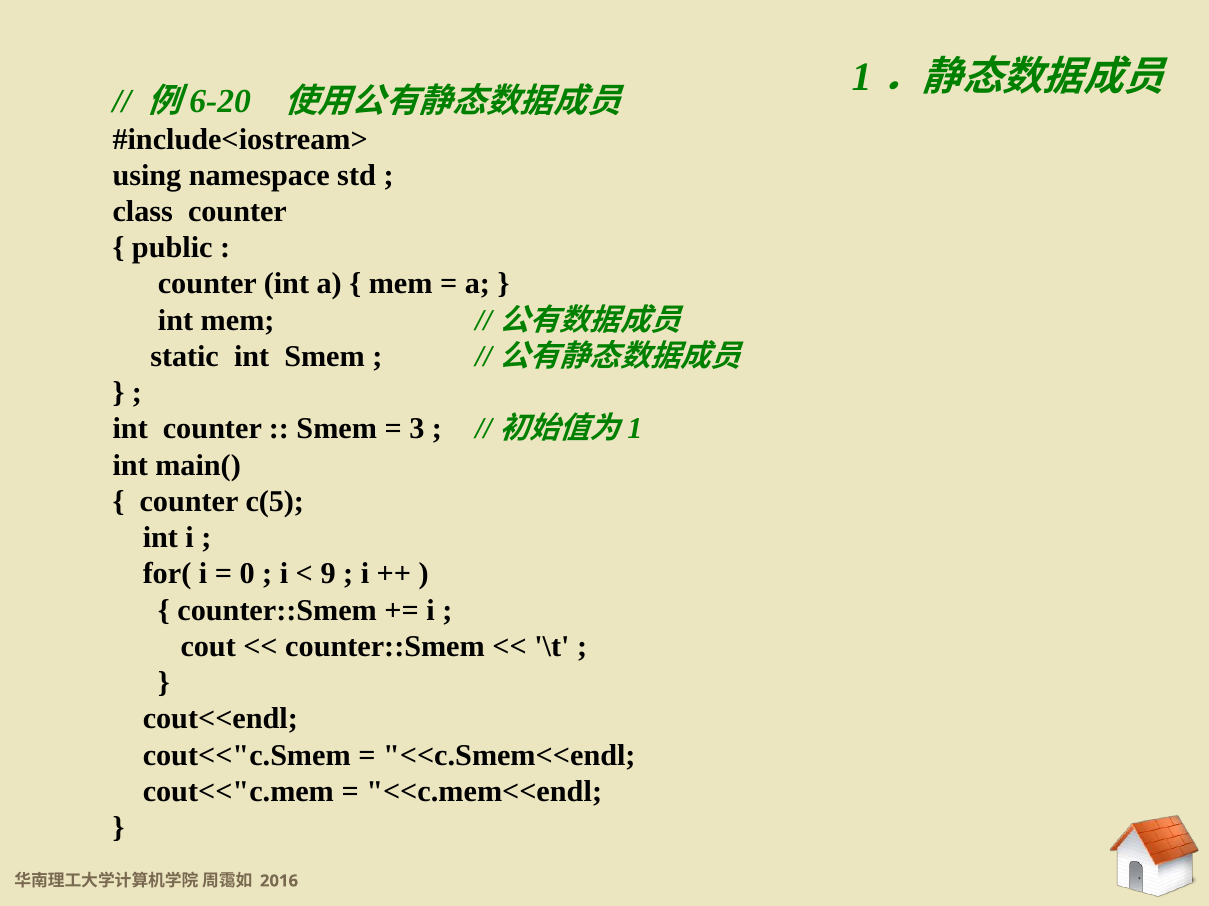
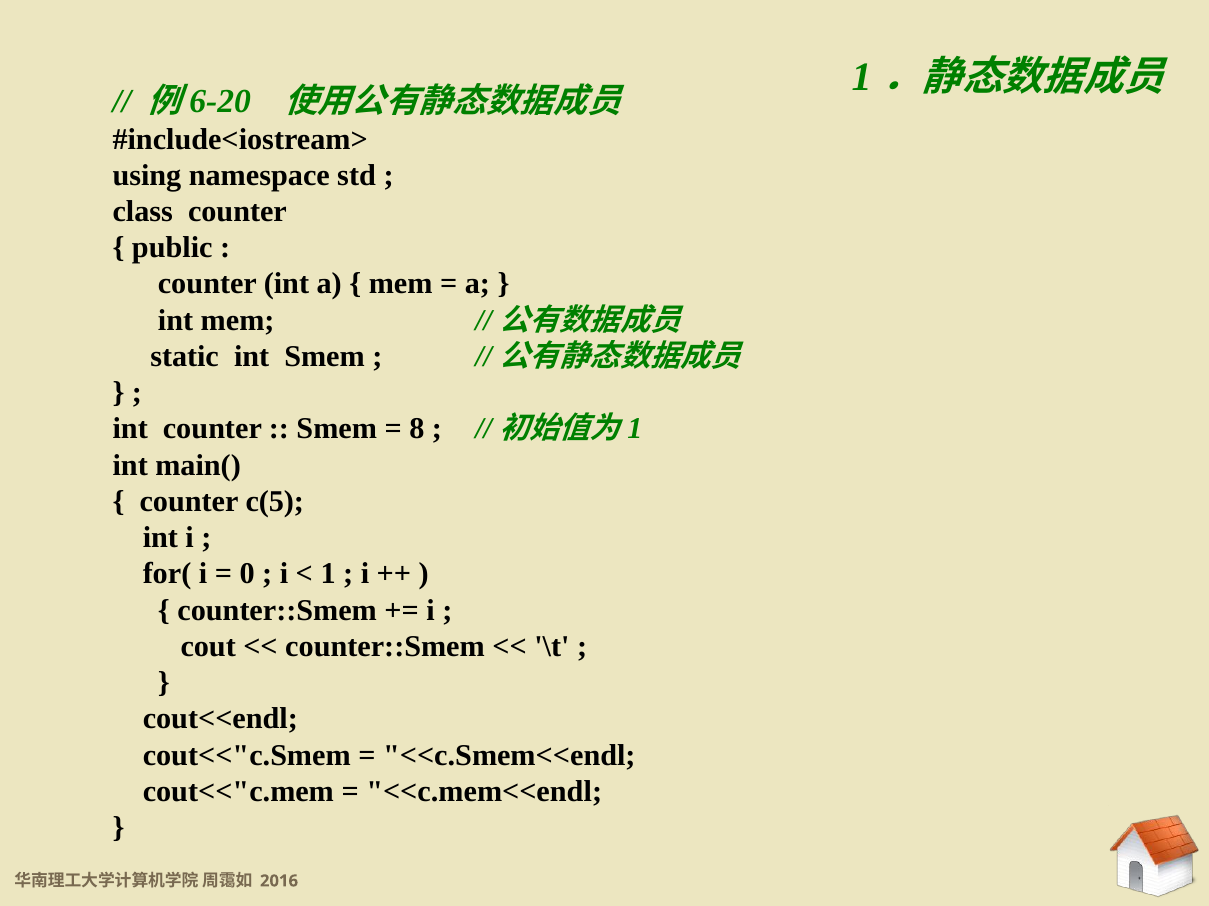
3: 3 -> 8
9: 9 -> 1
